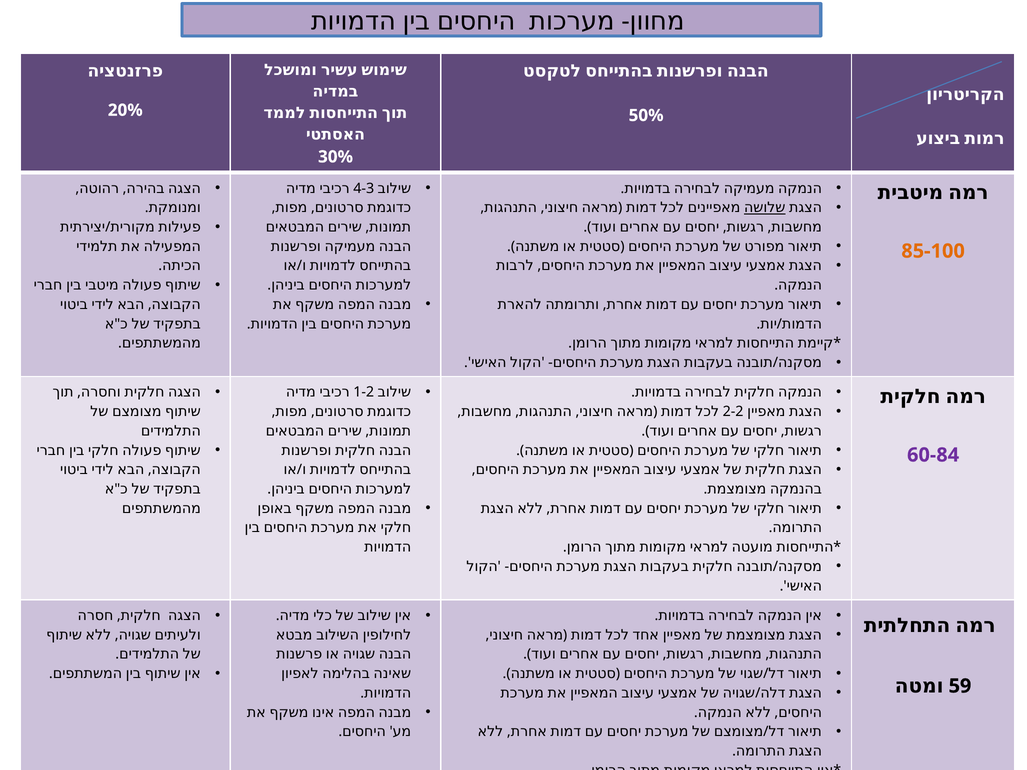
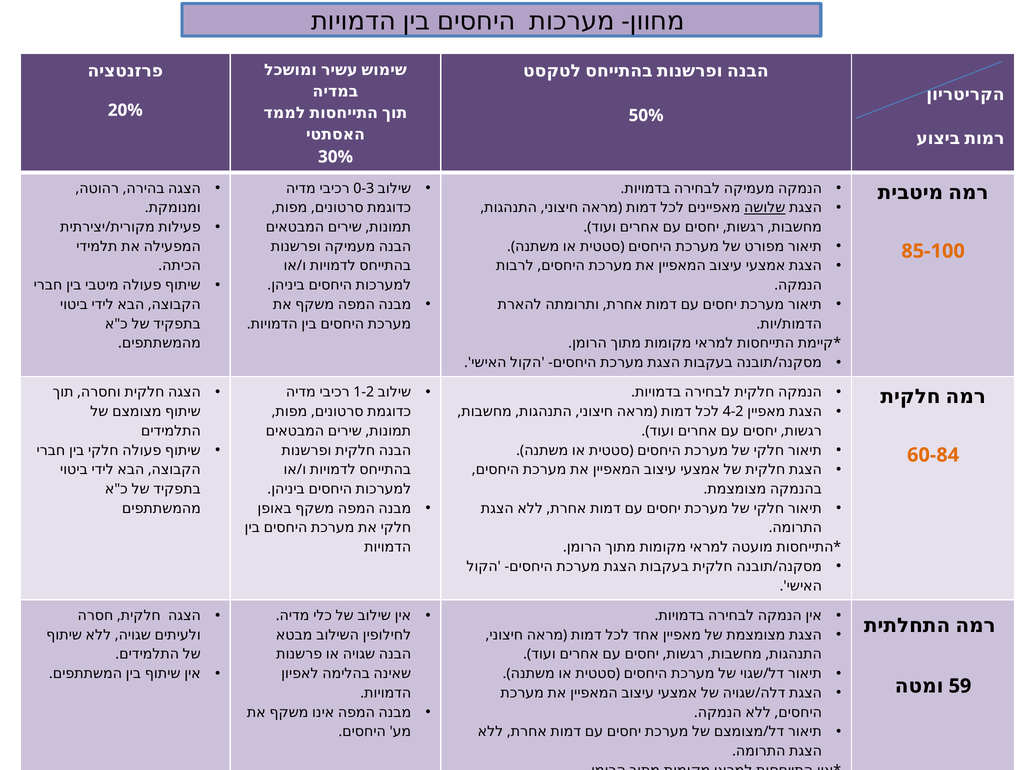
4-3: 4-3 -> 0-3
2-2: 2-2 -> 4-2
60-84 colour: purple -> orange
